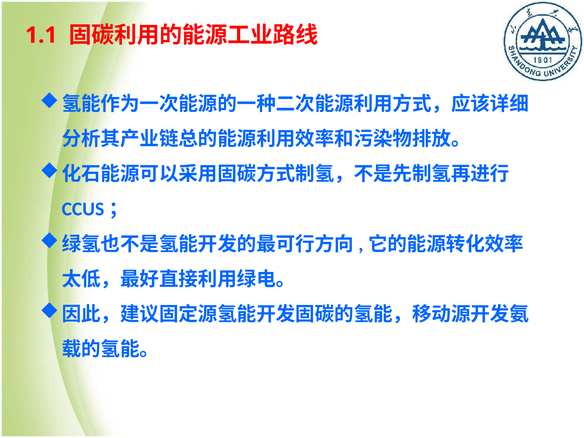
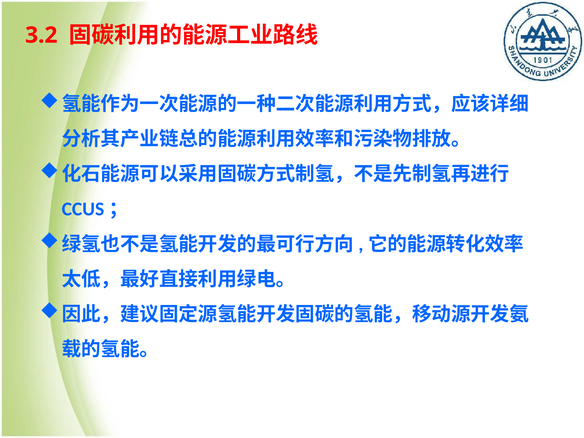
1.1: 1.1 -> 3.2
